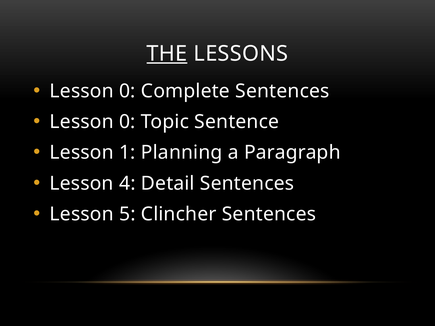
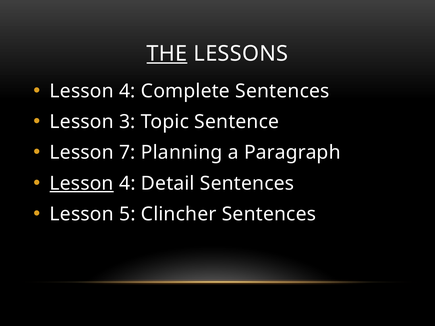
0 at (127, 91): 0 -> 4
0 at (127, 122): 0 -> 3
1: 1 -> 7
Lesson at (82, 183) underline: none -> present
